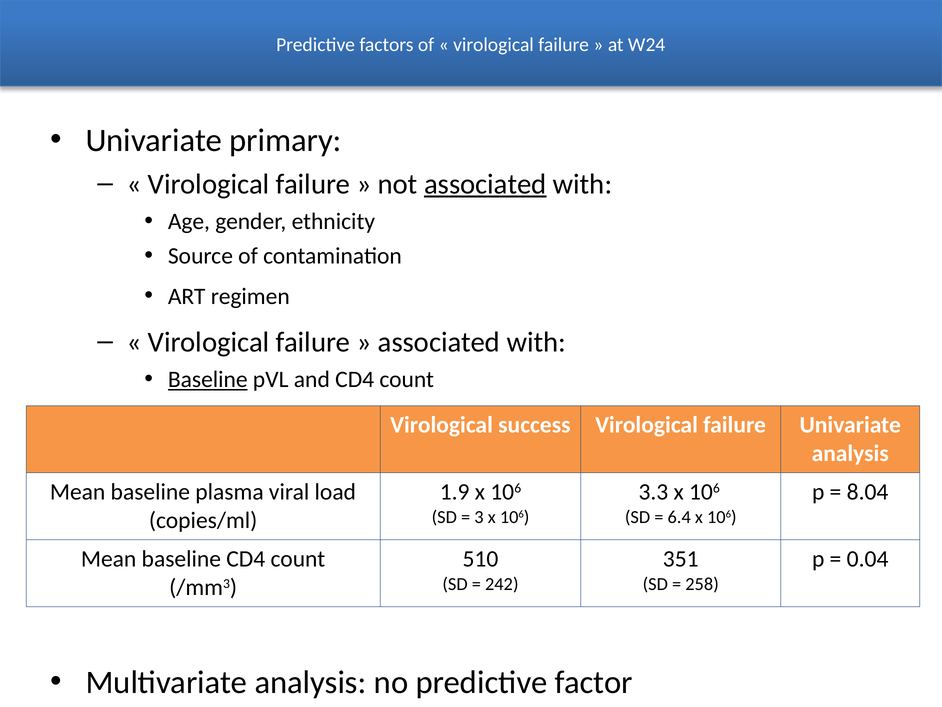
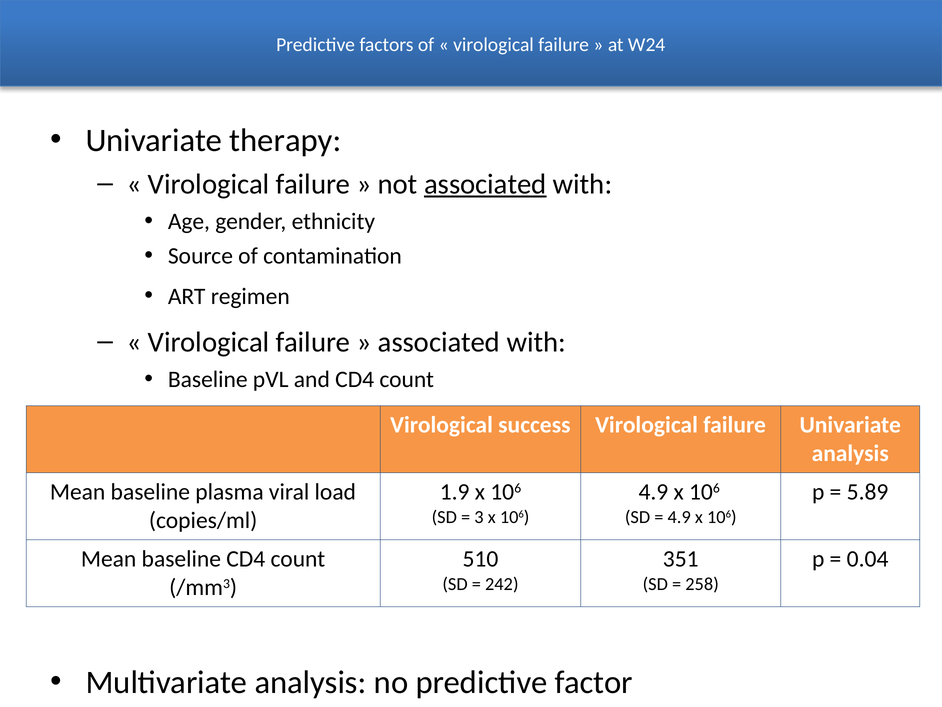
primary: primary -> therapy
Baseline at (208, 379) underline: present -> none
3.3 at (653, 491): 3.3 -> 4.9
8.04: 8.04 -> 5.89
6.4 at (679, 517): 6.4 -> 4.9
